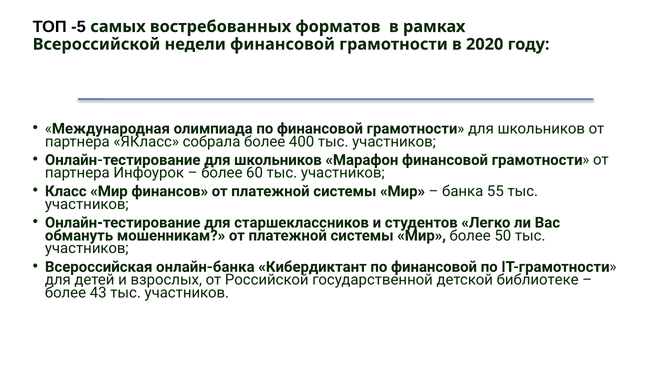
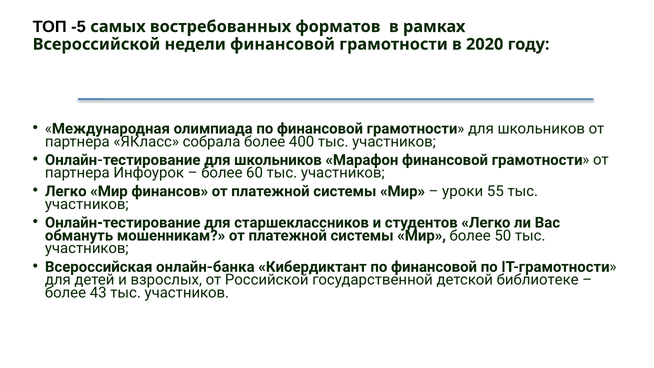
Класс at (66, 191): Класс -> Легко
банка: банка -> уроки
